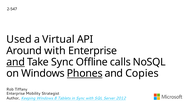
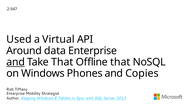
Around with: with -> data
Take Sync: Sync -> That
Offline calls: calls -> that
Phones underline: present -> none
